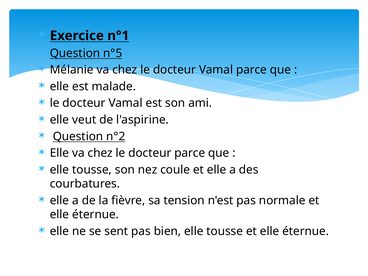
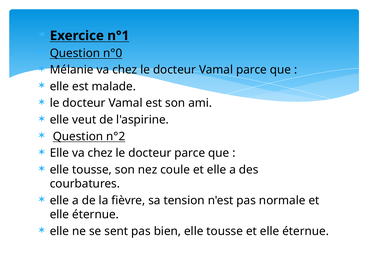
n°5: n°5 -> n°0
